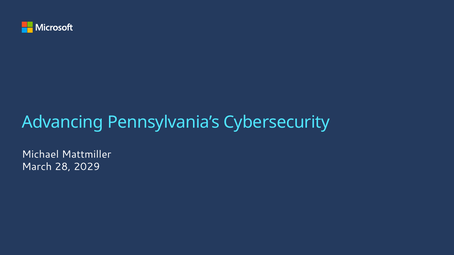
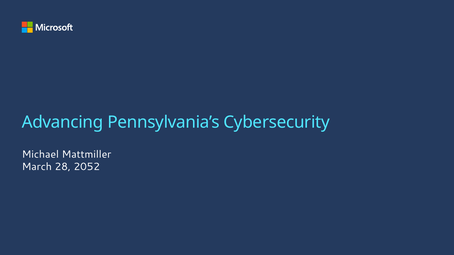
2029: 2029 -> 2052
